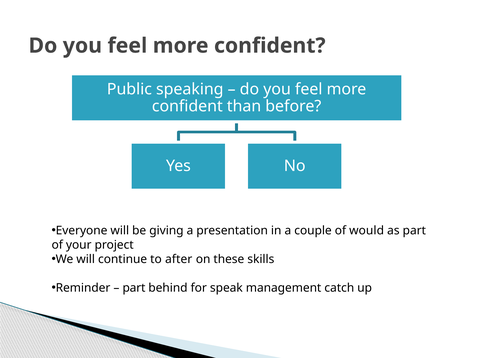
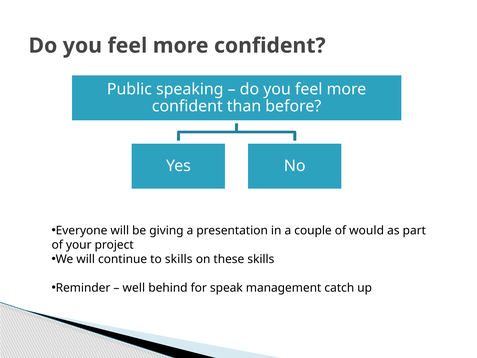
to after: after -> skills
part at (134, 288): part -> well
